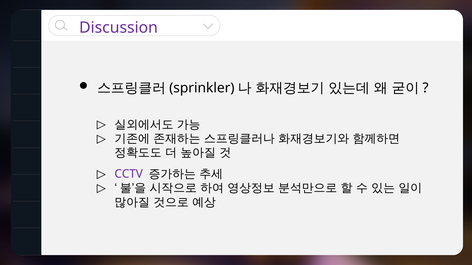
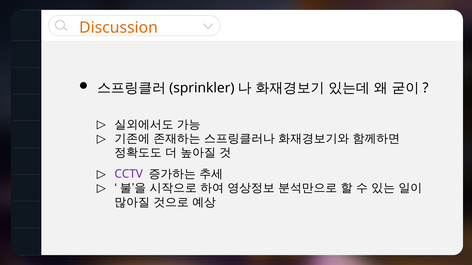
Discussion colour: purple -> orange
